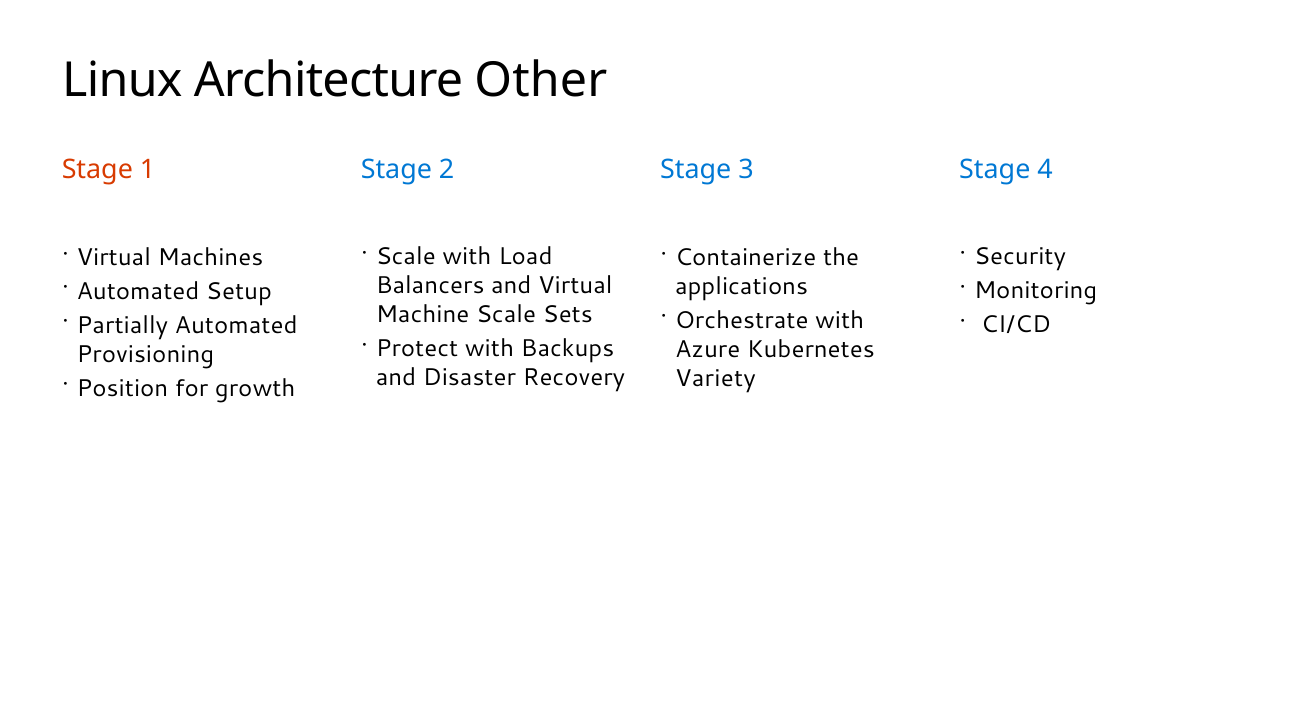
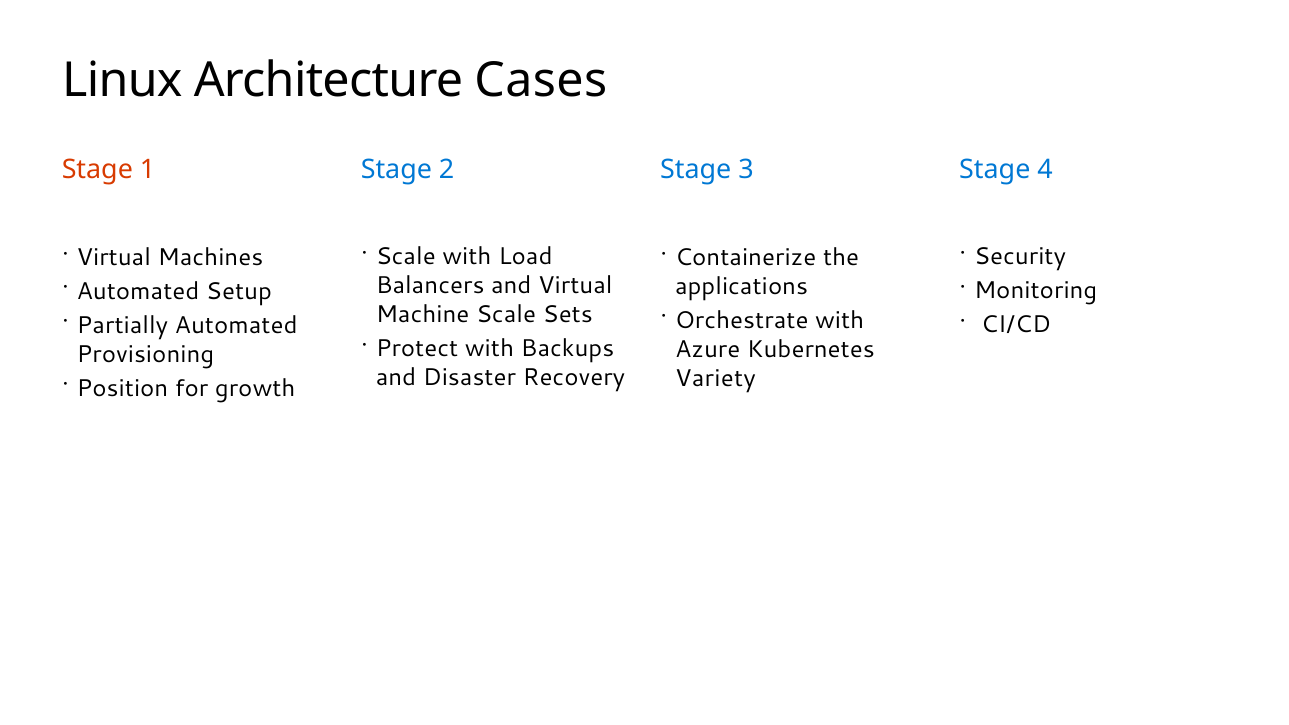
Other: Other -> Cases
